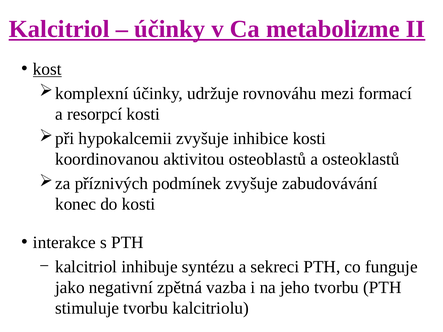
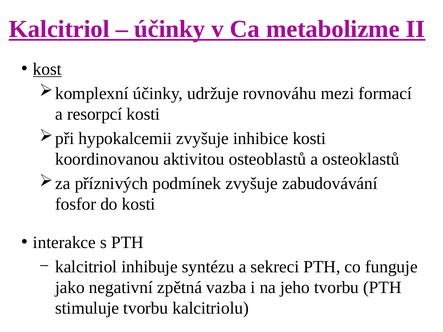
konec: konec -> fosfor
